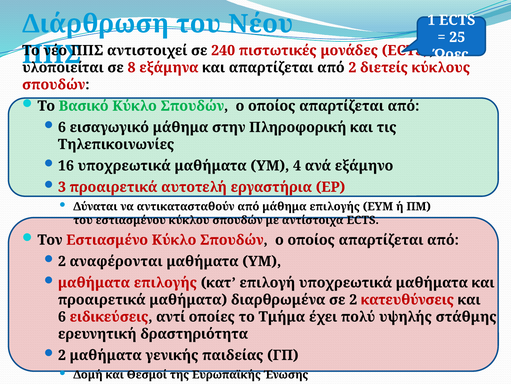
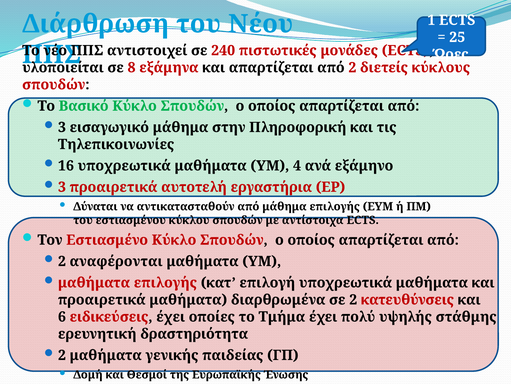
6 at (62, 127): 6 -> 3
ειδικεύσεις αντί: αντί -> έχει
